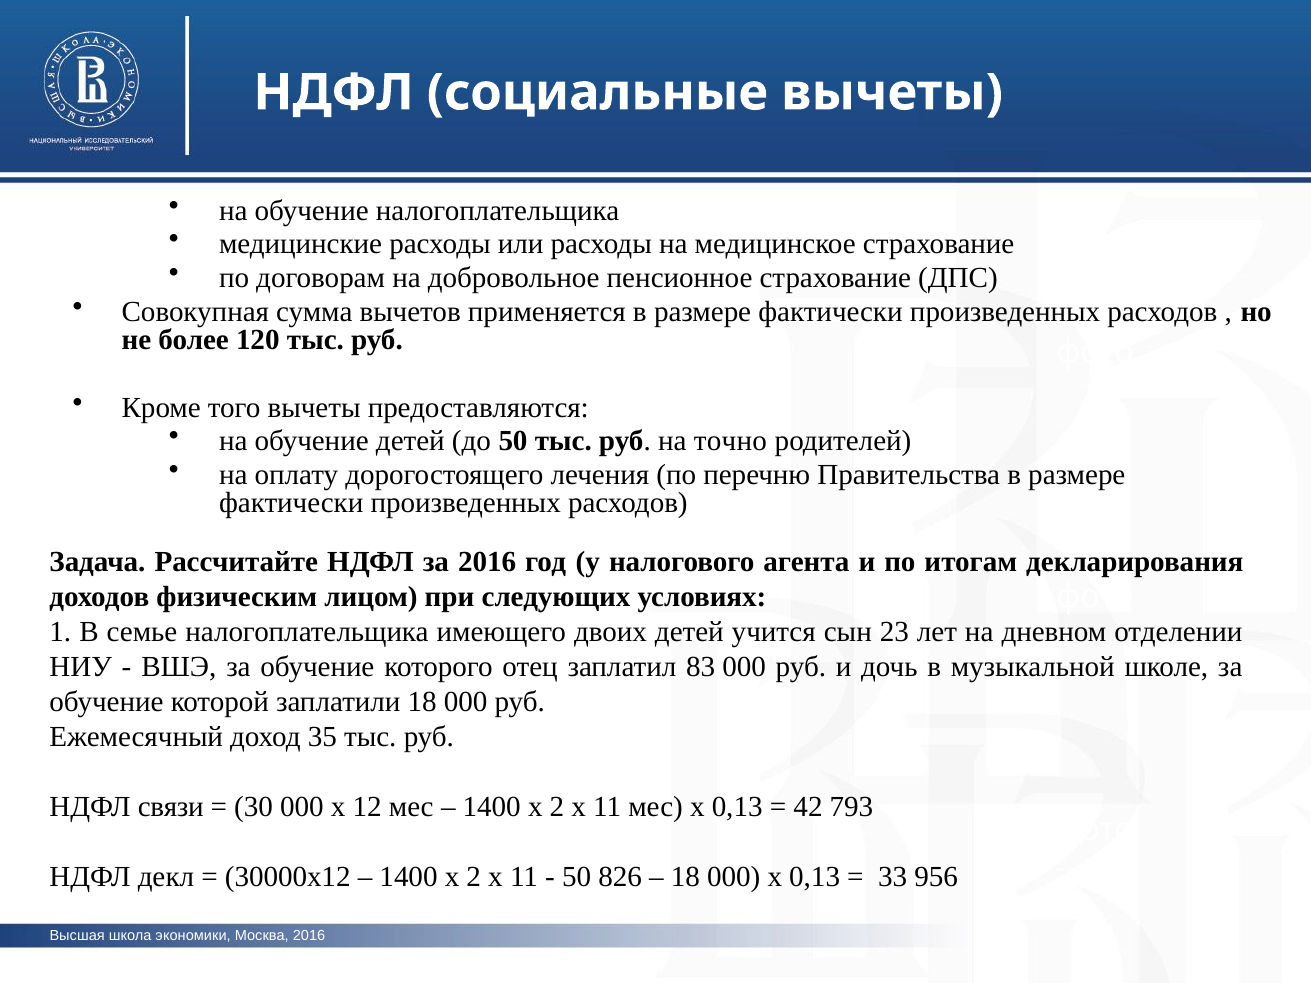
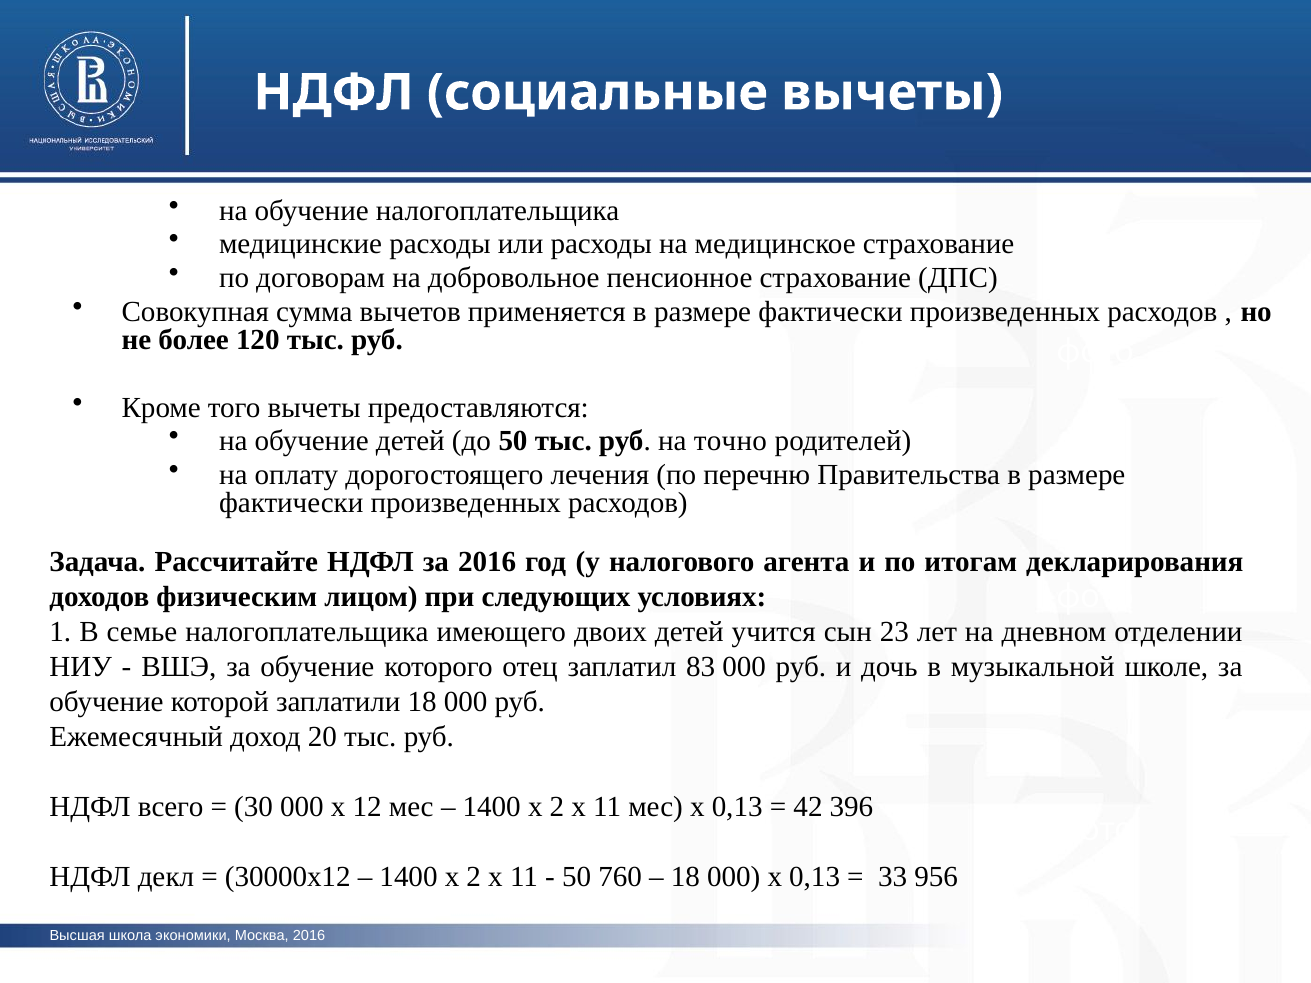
35: 35 -> 20
связи: связи -> всего
793: 793 -> 396
826: 826 -> 760
